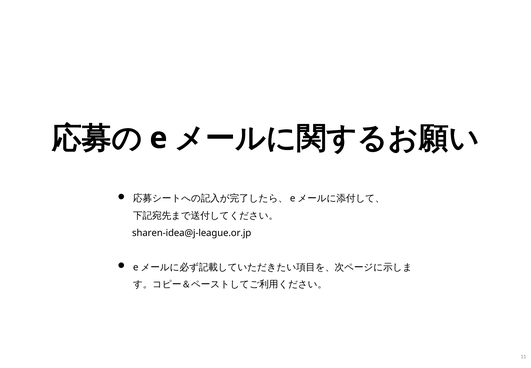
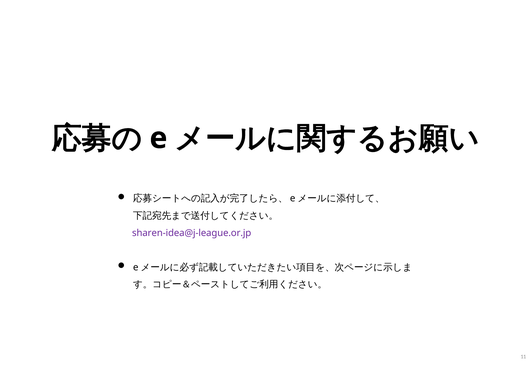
sharen-idea@j-league.or.jp colour: black -> purple
